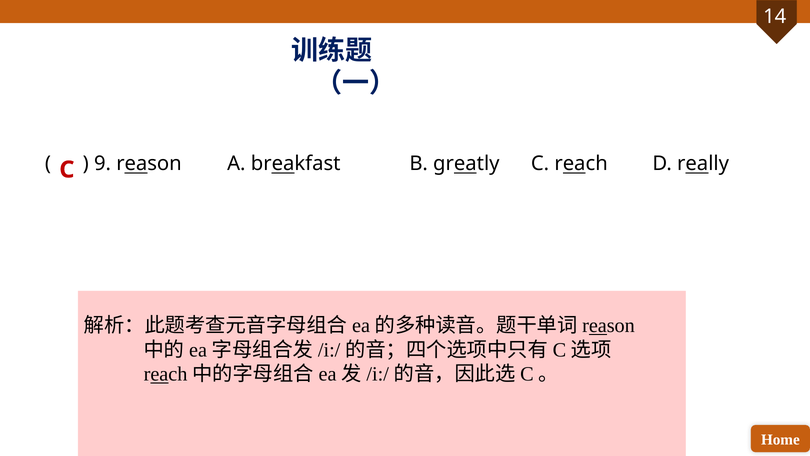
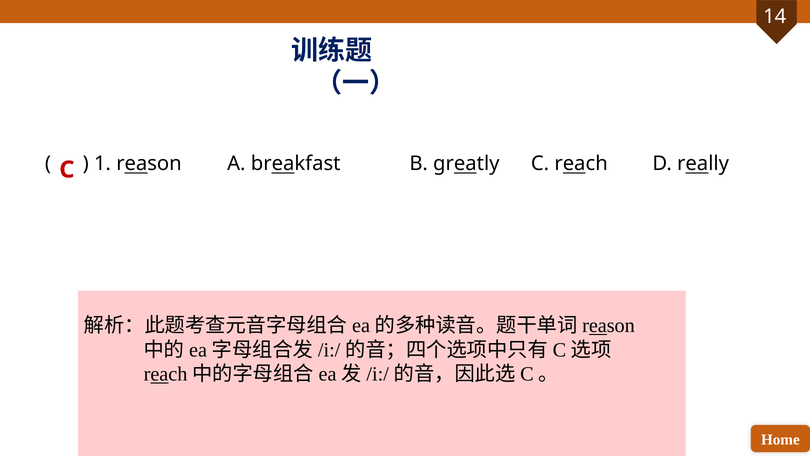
9: 9 -> 1
